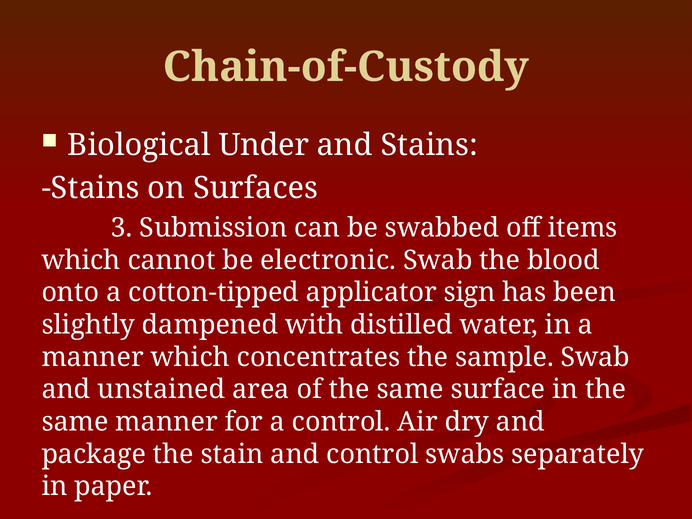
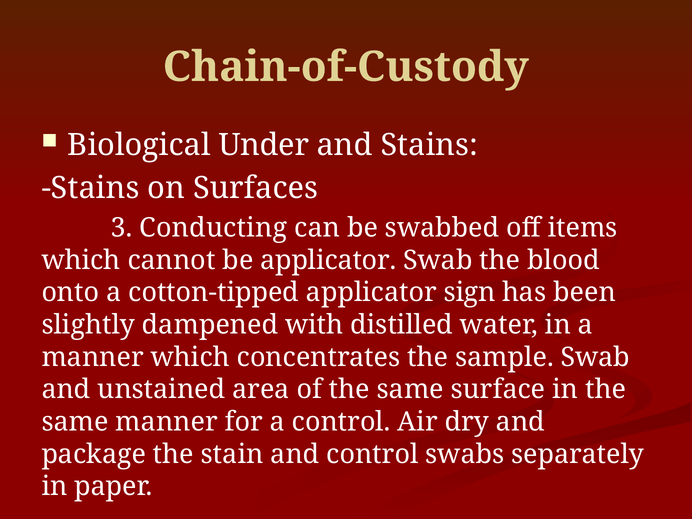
Submission: Submission -> Conducting
be electronic: electronic -> applicator
